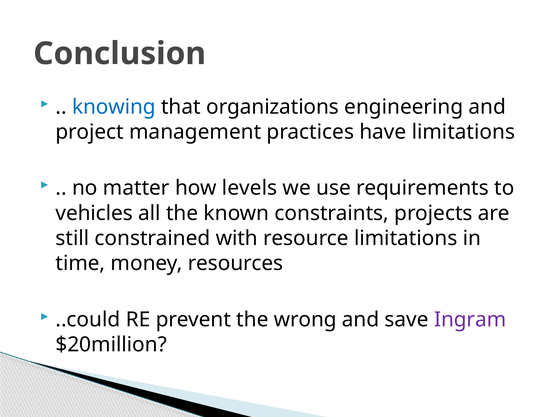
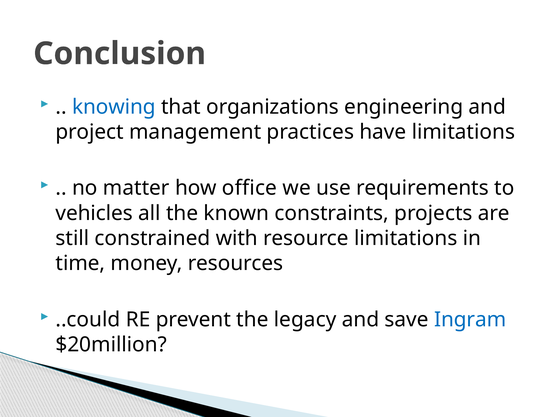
levels: levels -> office
wrong: wrong -> legacy
Ingram colour: purple -> blue
